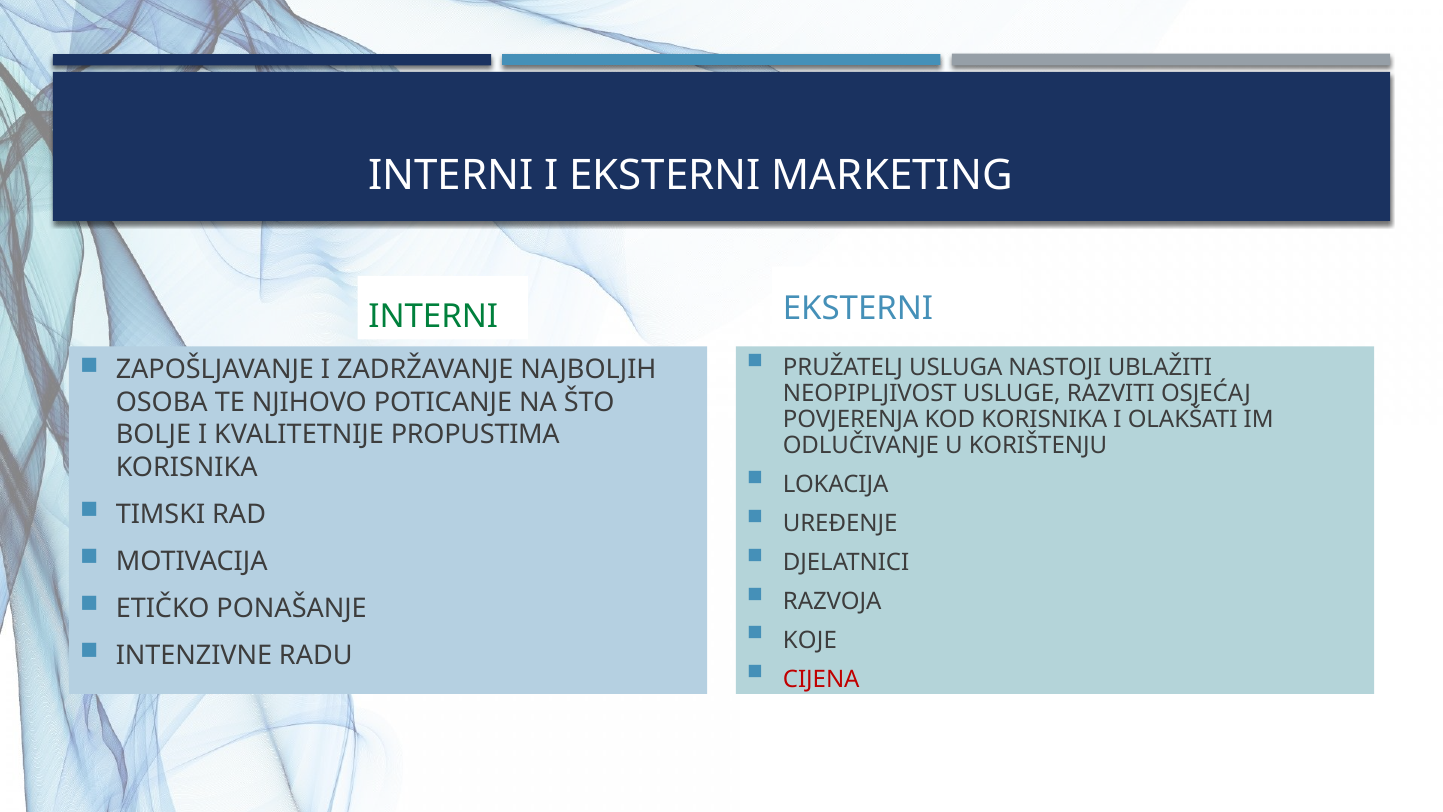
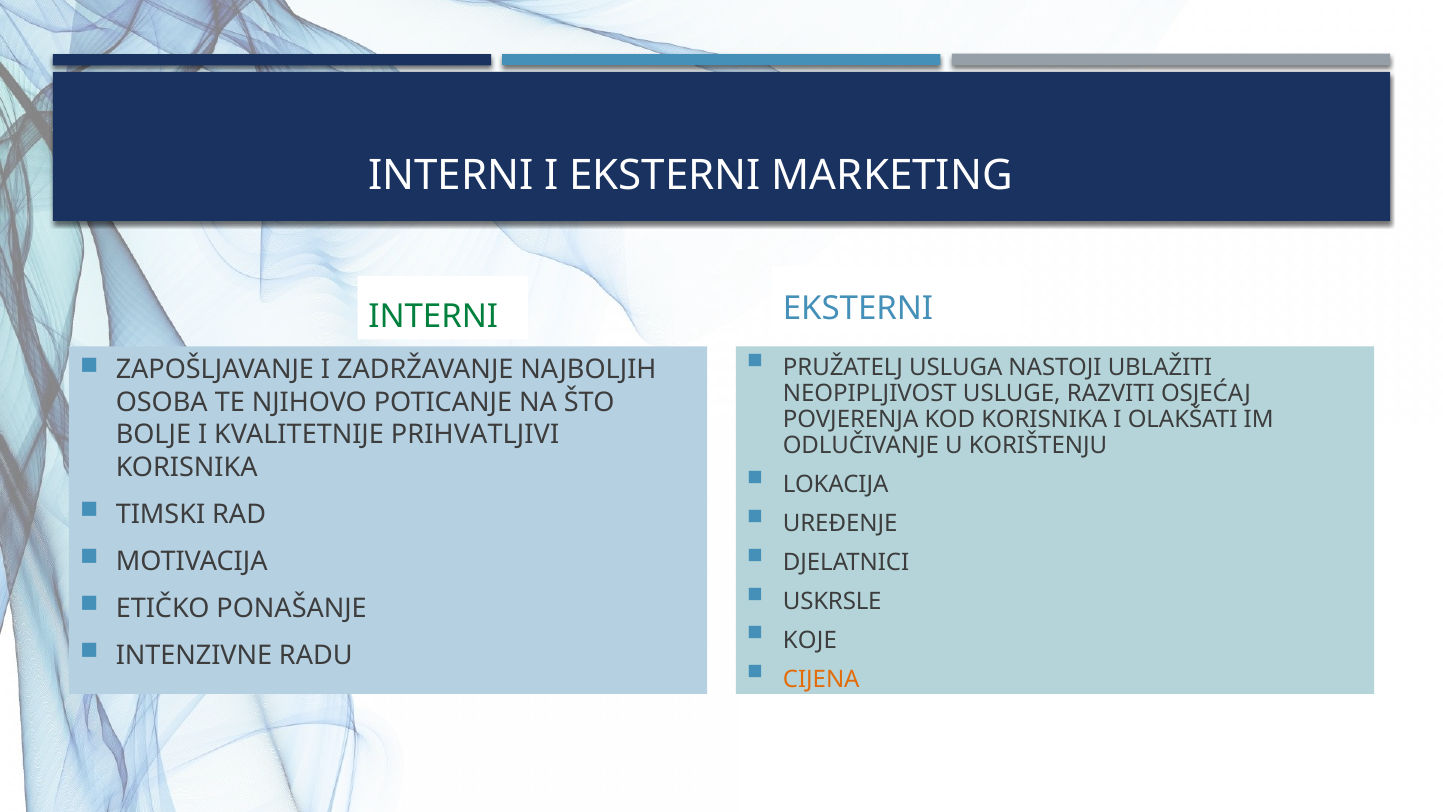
PROPUSTIMA: PROPUSTIMA -> PRIHVATLJIVI
RAZVOJA: RAZVOJA -> USKRSLE
CIJENA colour: red -> orange
